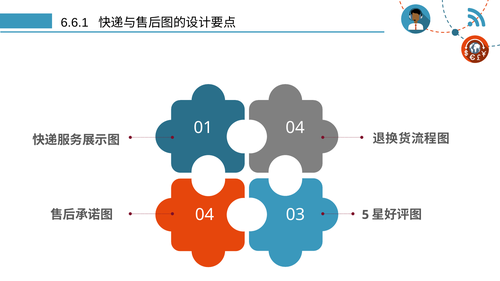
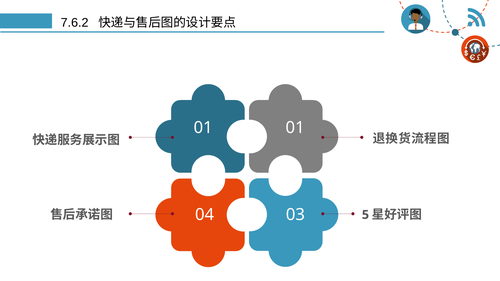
6.6.1: 6.6.1 -> 7.6.2
01 04: 04 -> 01
